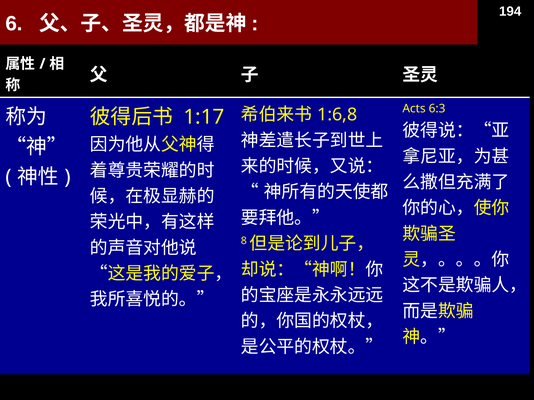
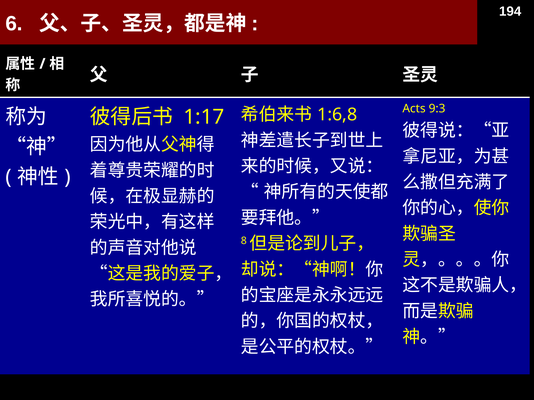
6:3: 6:3 -> 9:3
